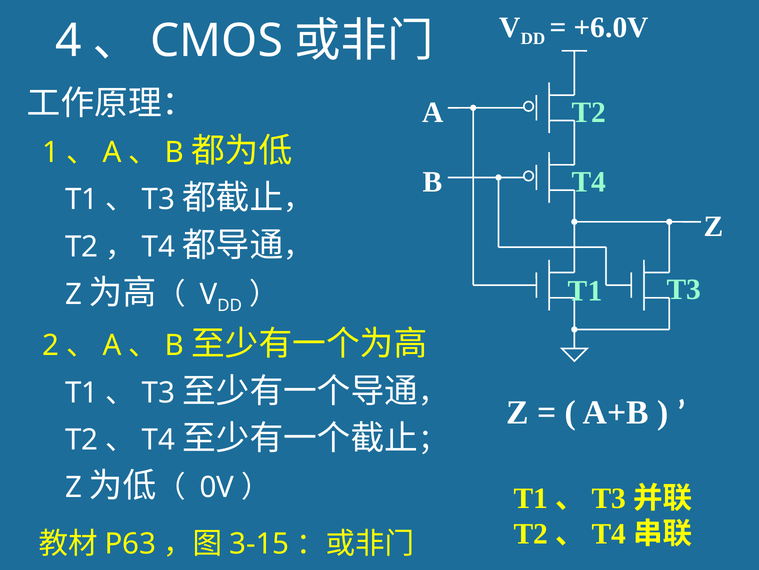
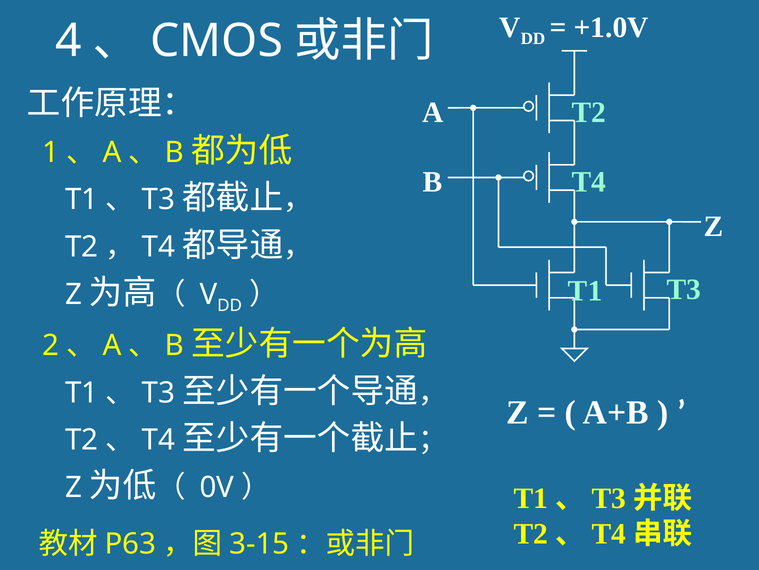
+6.0V: +6.0V -> +1.0V
